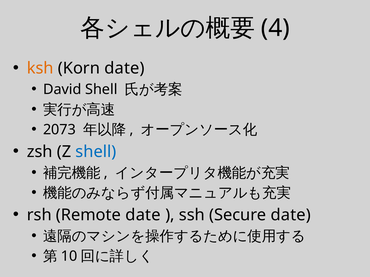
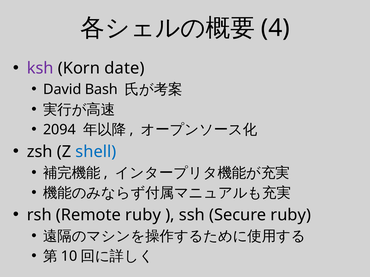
ksh colour: orange -> purple
David Shell: Shell -> Bash
2073: 2073 -> 2094
Remote date: date -> ruby
Secure date: date -> ruby
